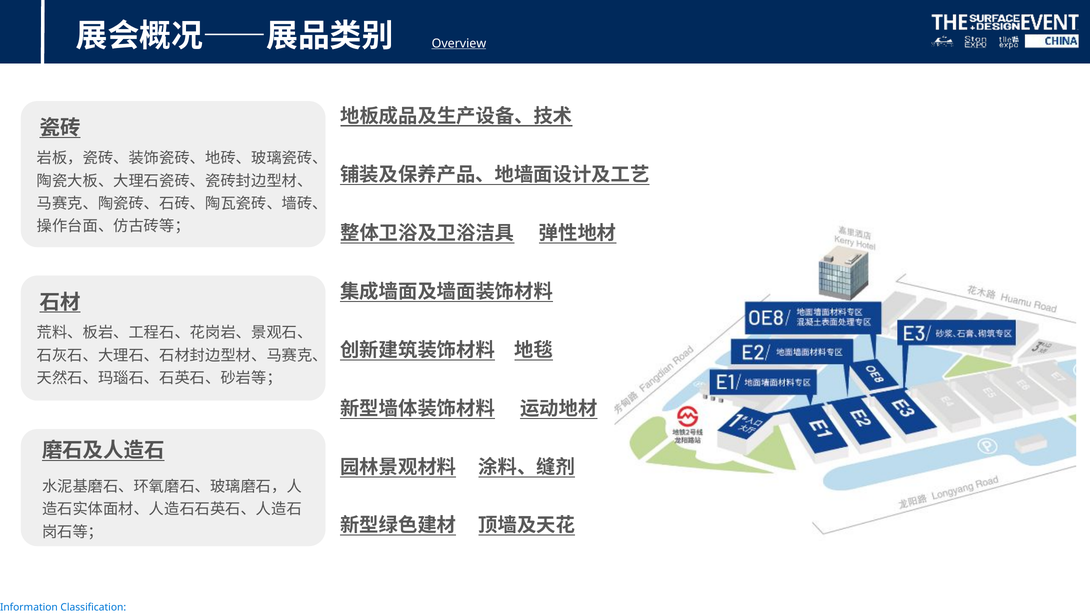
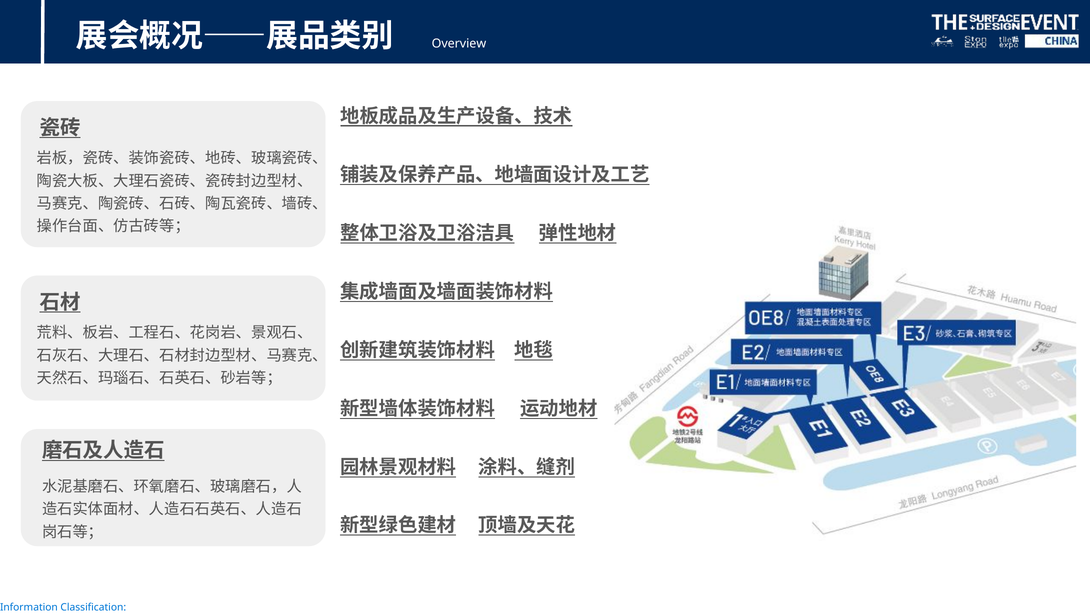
Overview underline: present -> none
